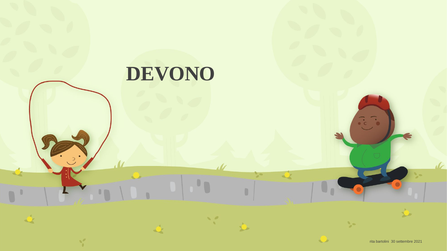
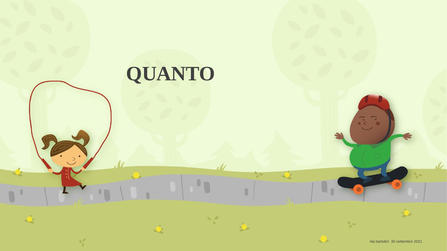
DEVONO: DEVONO -> QUANTO
